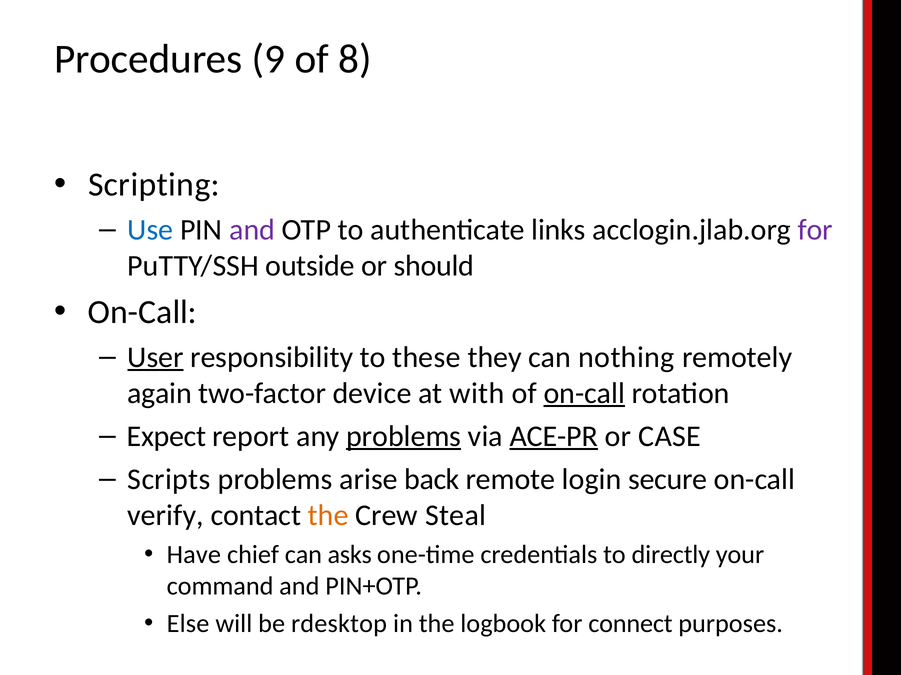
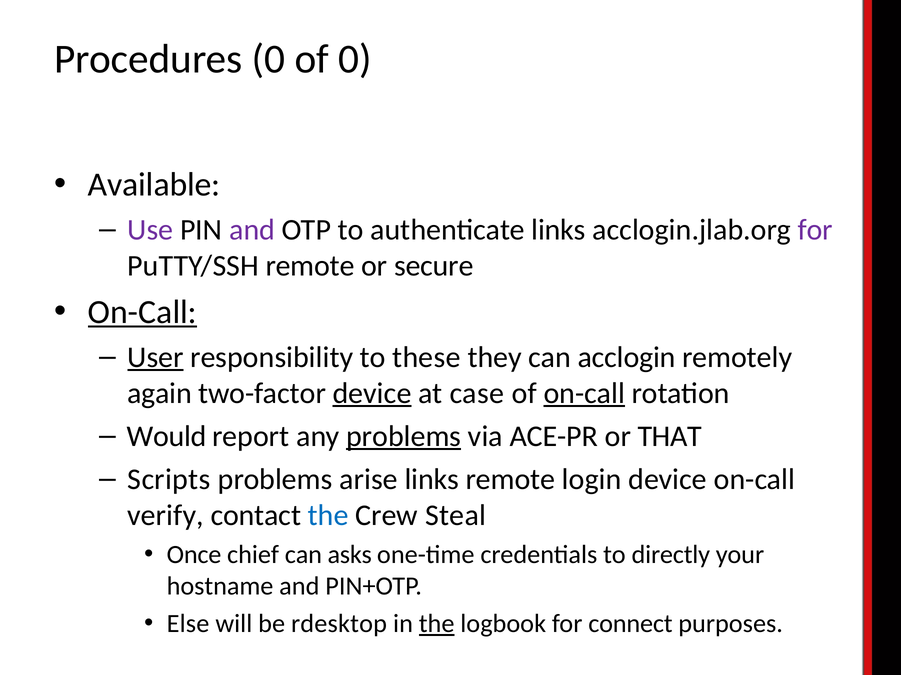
Procedures 9: 9 -> 0
of 8: 8 -> 0
Scripting: Scripting -> Available
Use colour: blue -> purple
PuTTY/SSH outside: outside -> remote
should: should -> secure
On-Call at (142, 313) underline: none -> present
nothing: nothing -> acclogin
device at (372, 394) underline: none -> present
with: with -> case
Expect: Expect -> Would
ACE-PR underline: present -> none
CASE: CASE -> THAT
arise back: back -> links
login secure: secure -> device
the at (328, 516) colour: orange -> blue
Have: Have -> Once
command: command -> hostname
the at (437, 624) underline: none -> present
